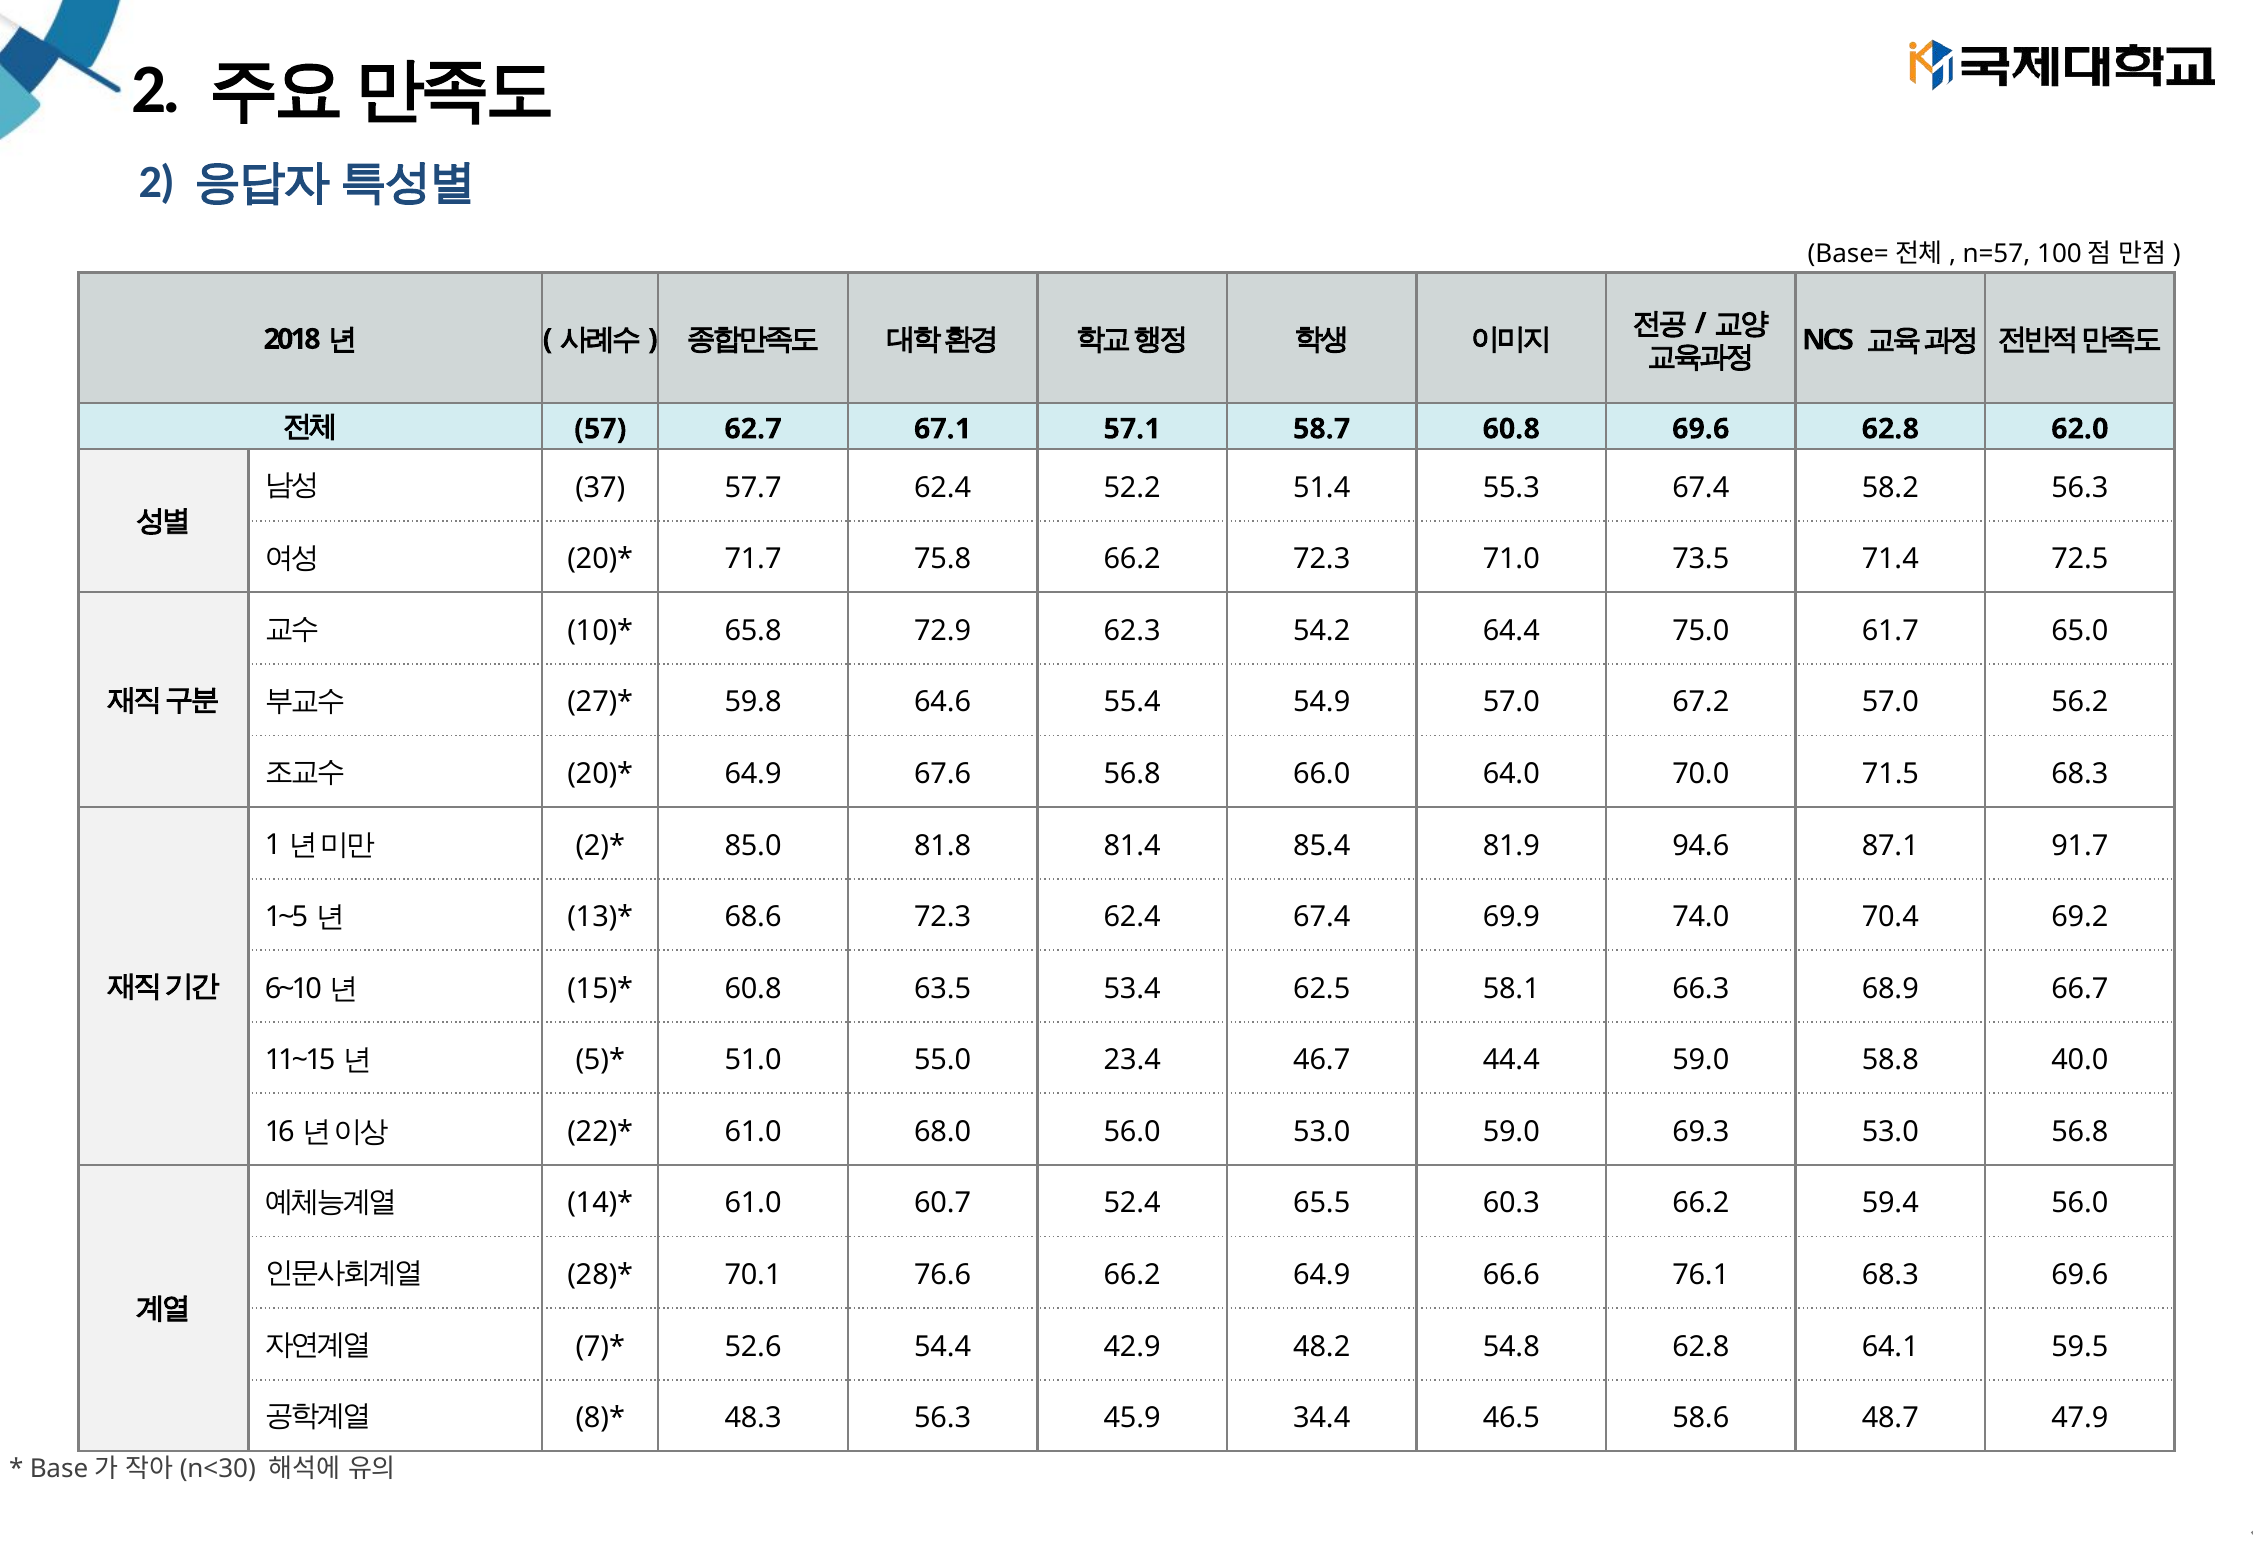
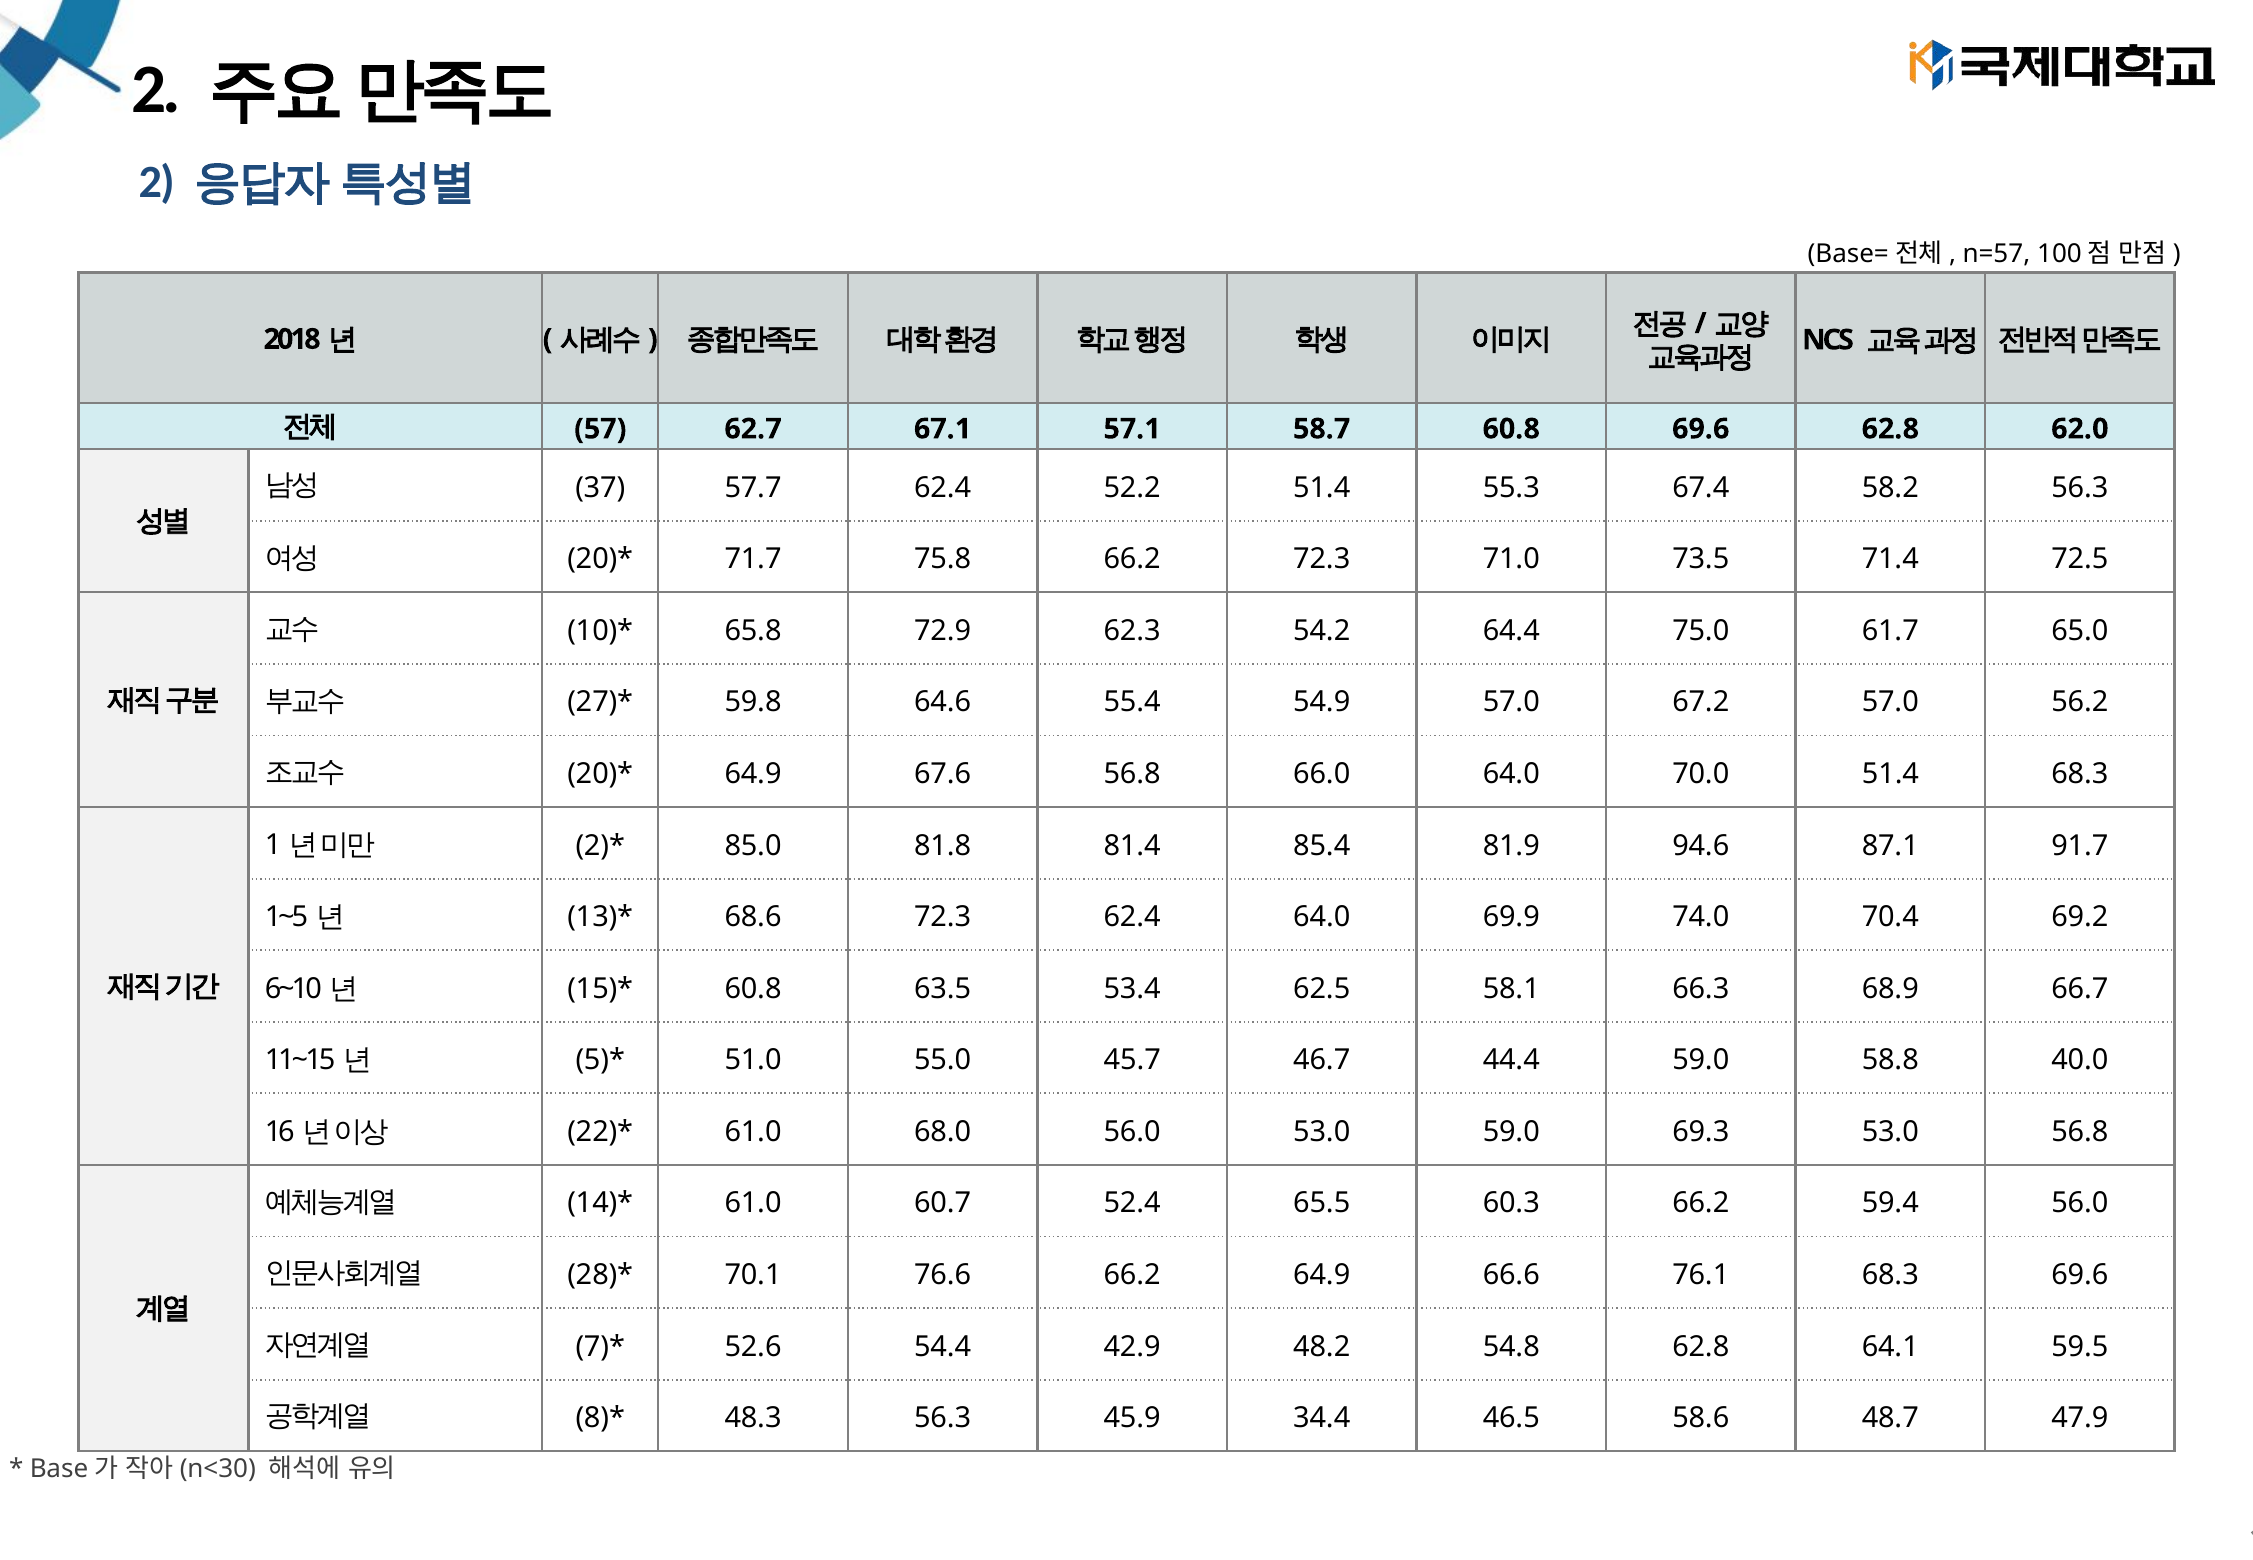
70.0 71.5: 71.5 -> 51.4
62.4 67.4: 67.4 -> 64.0
23.4: 23.4 -> 45.7
